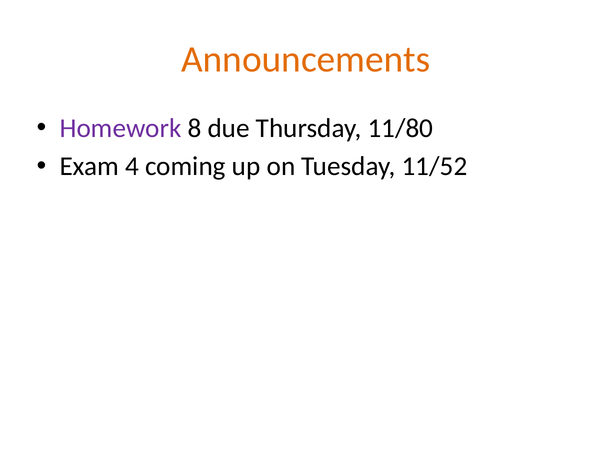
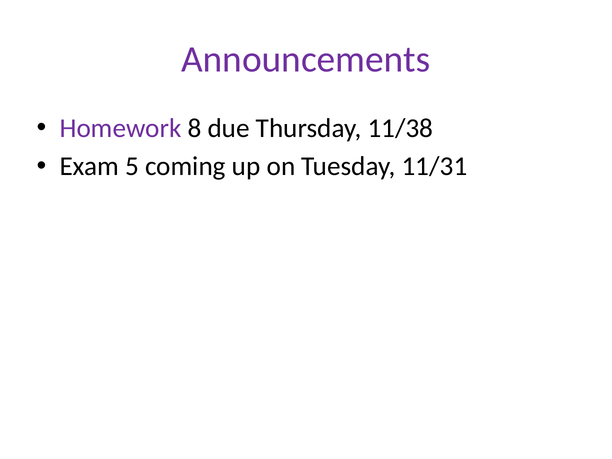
Announcements colour: orange -> purple
11/80: 11/80 -> 11/38
4: 4 -> 5
11/52: 11/52 -> 11/31
